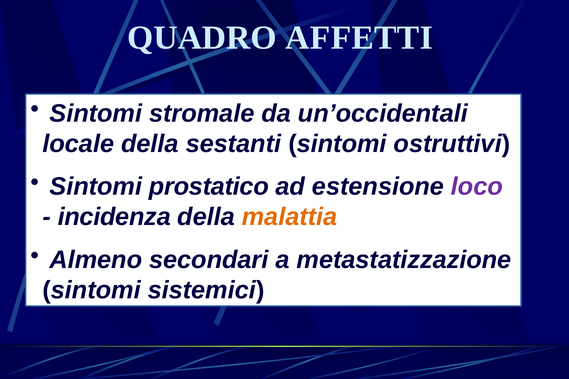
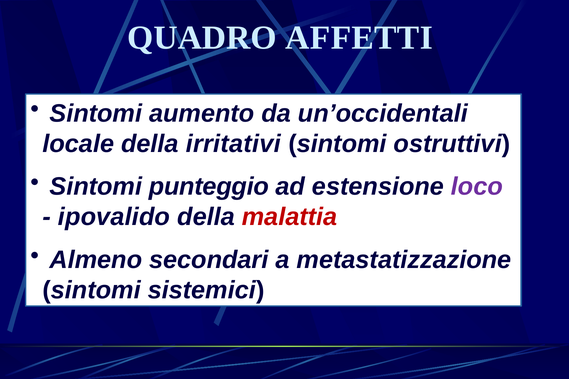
stromale: stromale -> aumento
sestanti: sestanti -> irritativi
prostatico: prostatico -> punteggio
incidenza: incidenza -> ipovalido
malattia colour: orange -> red
